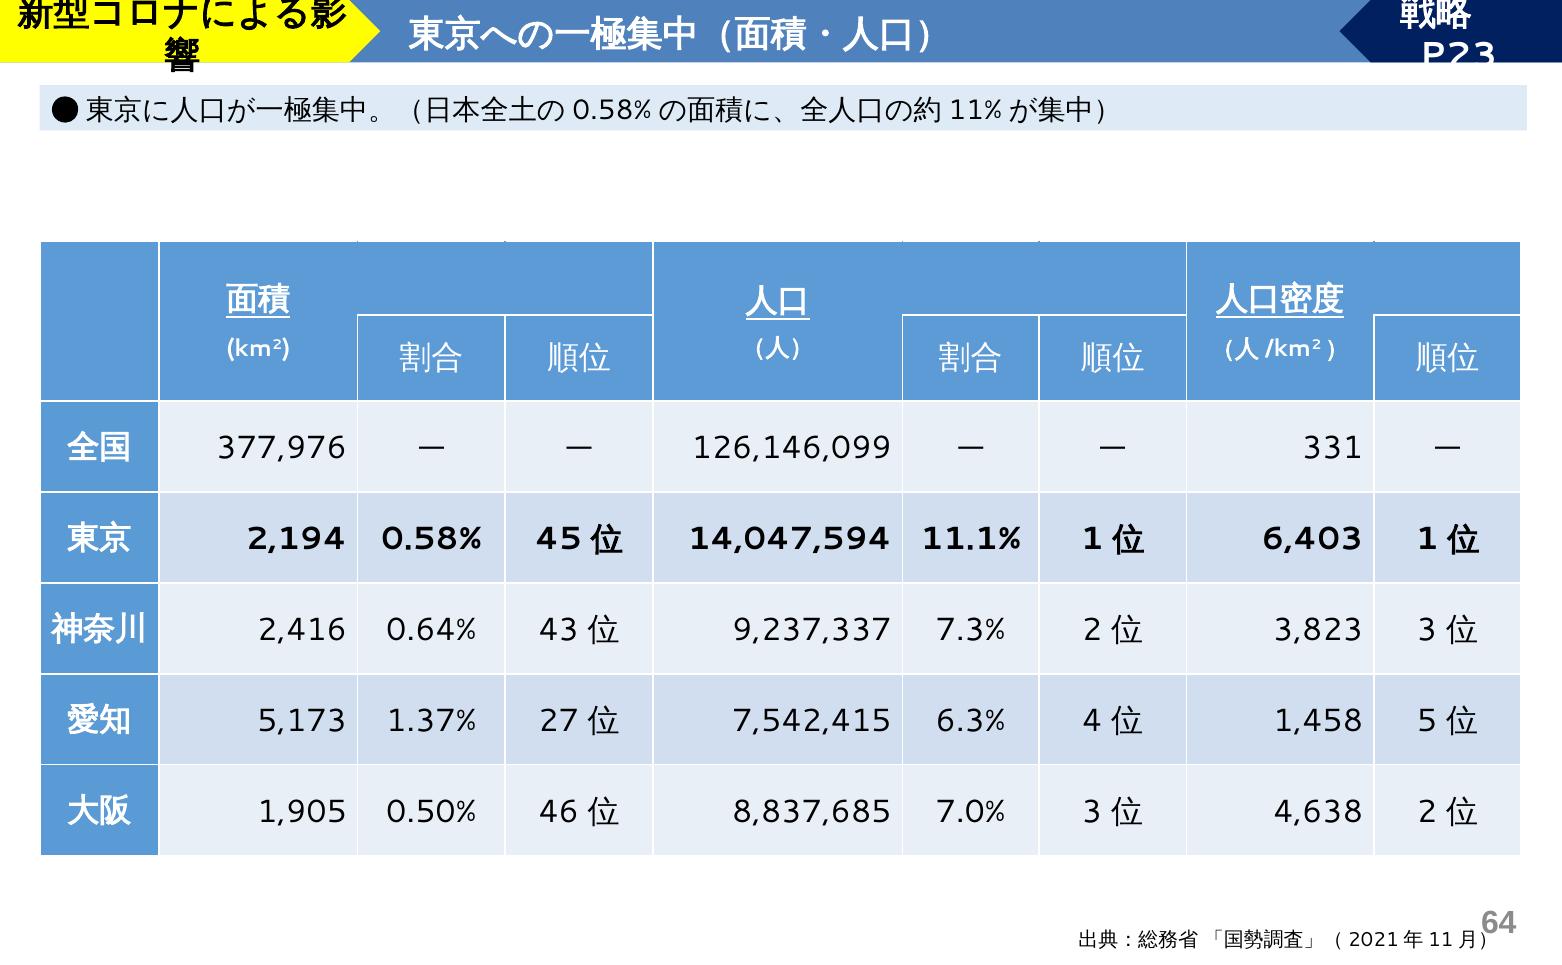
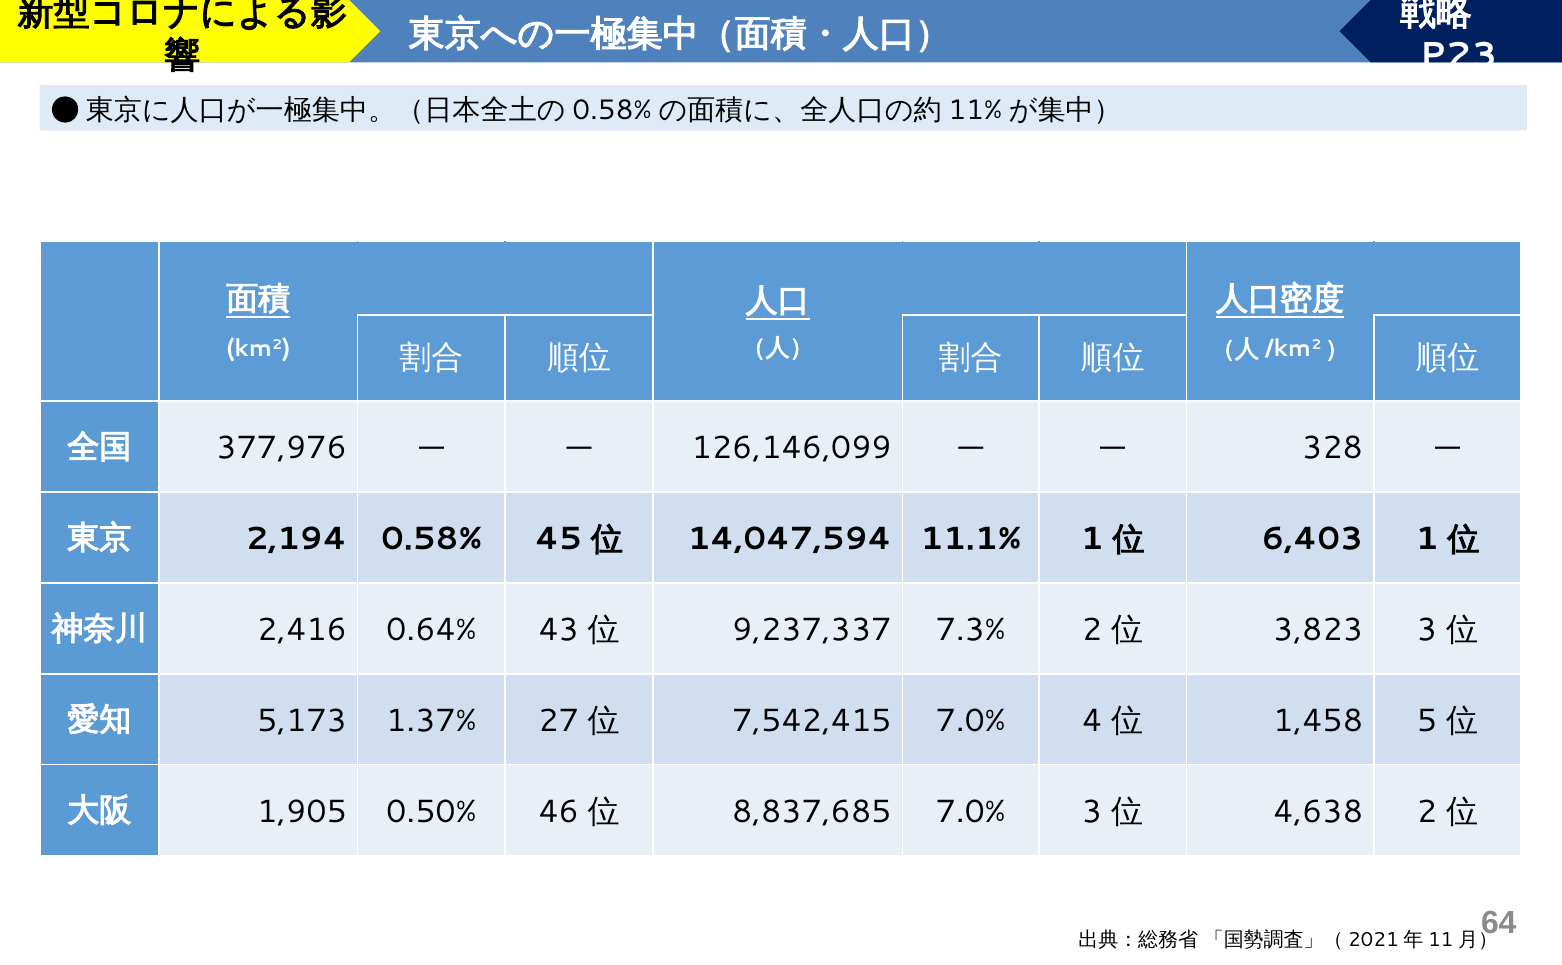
331: 331 -> 328
7,542,415 6.3%: 6.3% -> 7.0%
